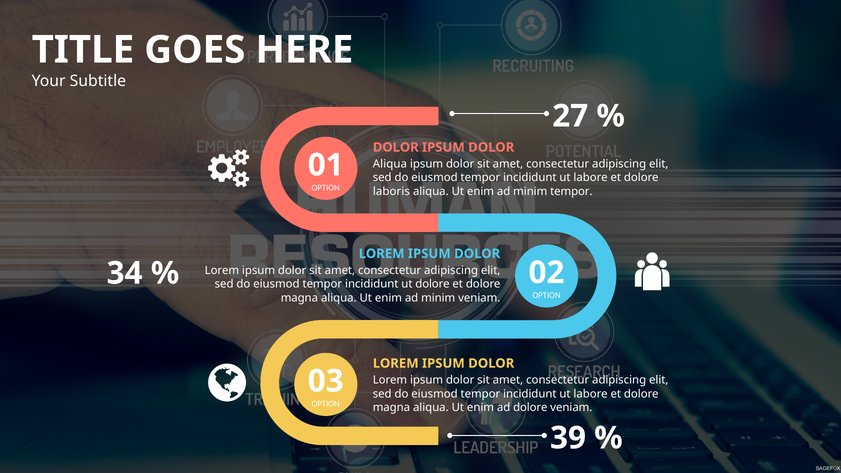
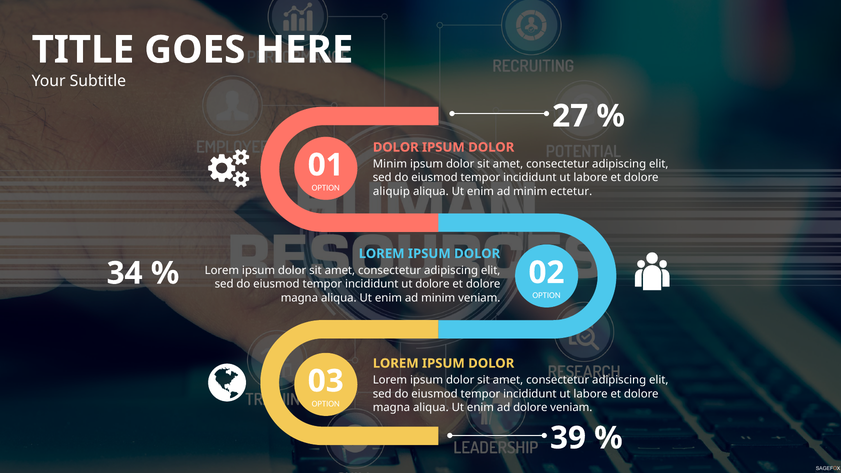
Aliqua at (390, 164): Aliqua -> Minim
laboris: laboris -> aliquip
minim tempor: tempor -> ectetur
